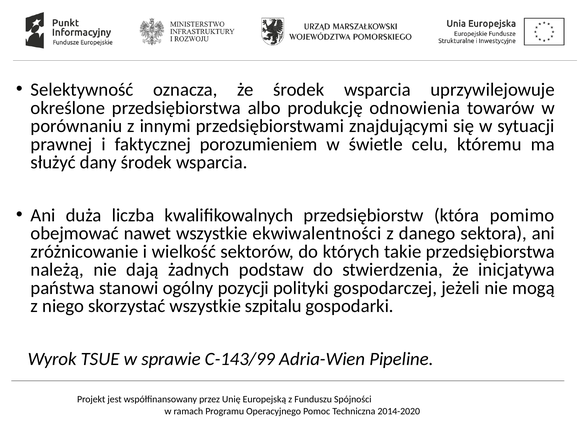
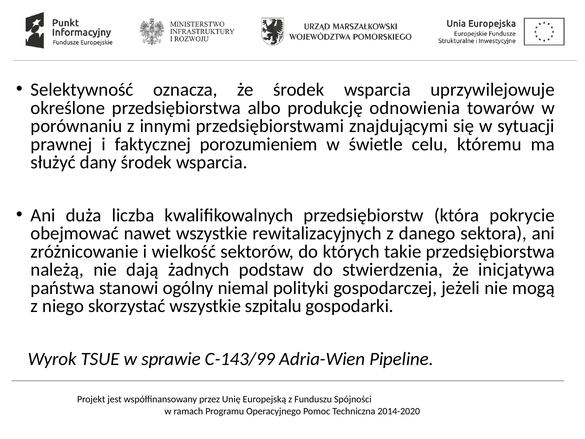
pomimo: pomimo -> pokrycie
ekwiwalentności: ekwiwalentności -> rewitalizacyjnych
pozycji: pozycji -> niemal
